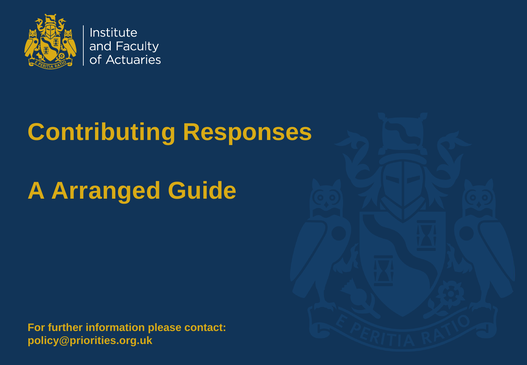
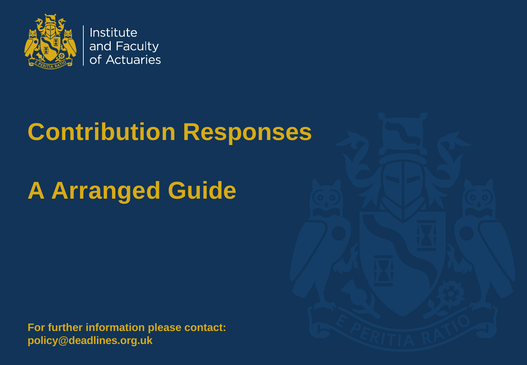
Contributing: Contributing -> Contribution
policy@priorities.org.uk: policy@priorities.org.uk -> policy@deadlines.org.uk
